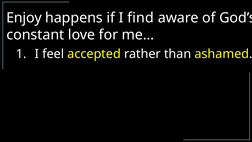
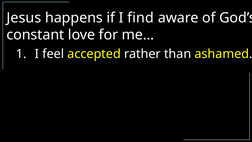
Enjoy: Enjoy -> Jesus
